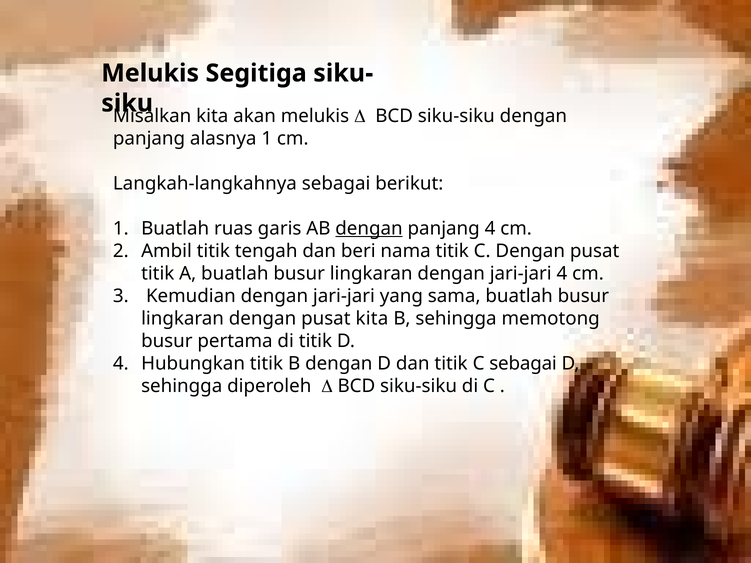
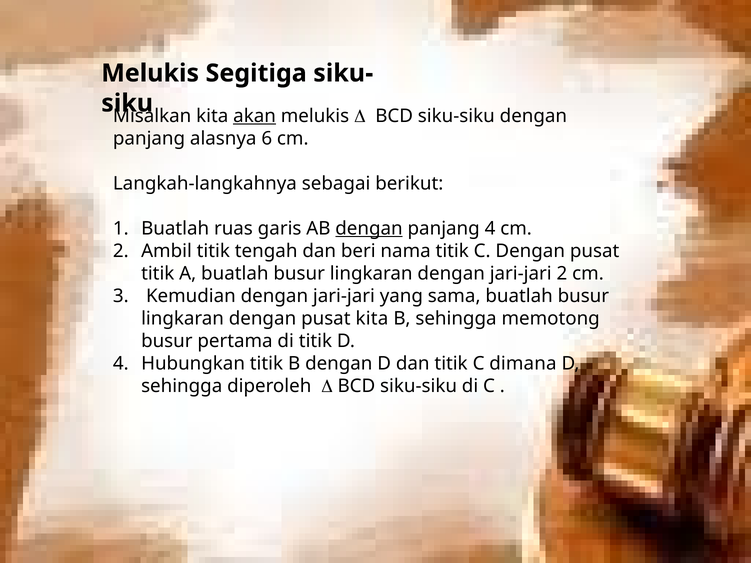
akan underline: none -> present
alasnya 1: 1 -> 6
jari-jari 4: 4 -> 2
C sebagai: sebagai -> dimana
